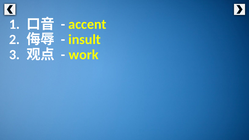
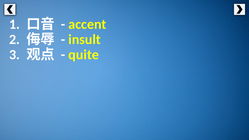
work: work -> quite
